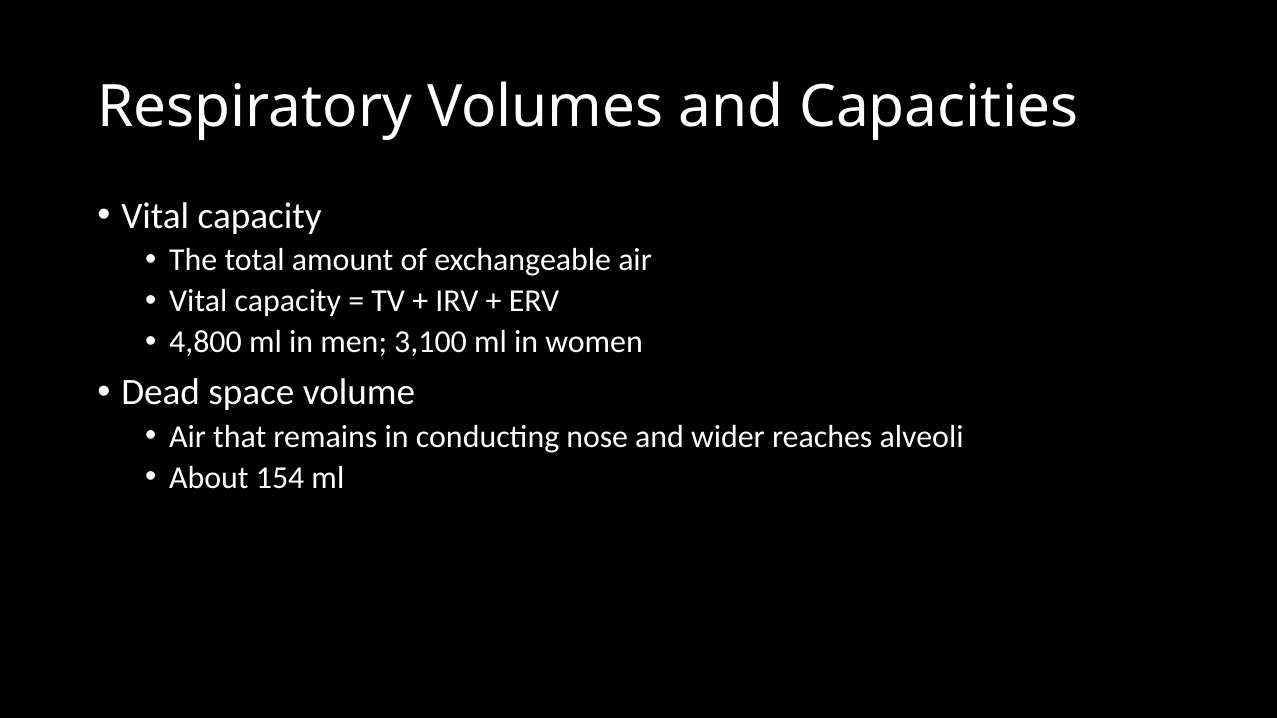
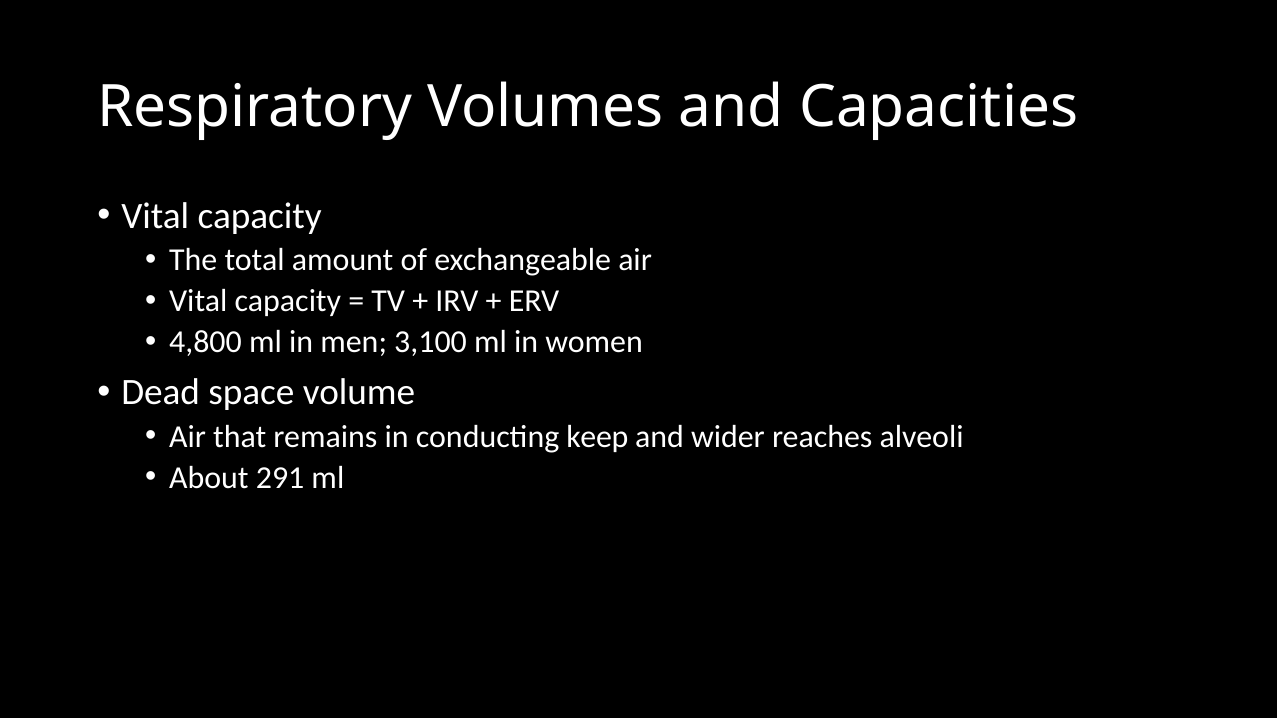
nose: nose -> keep
154: 154 -> 291
